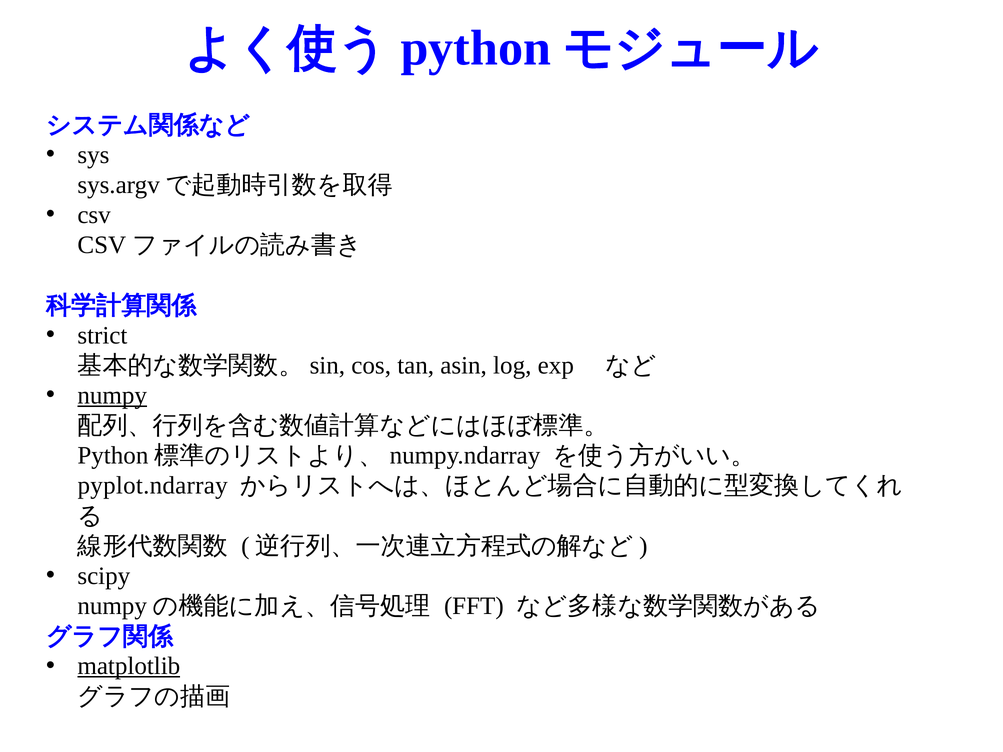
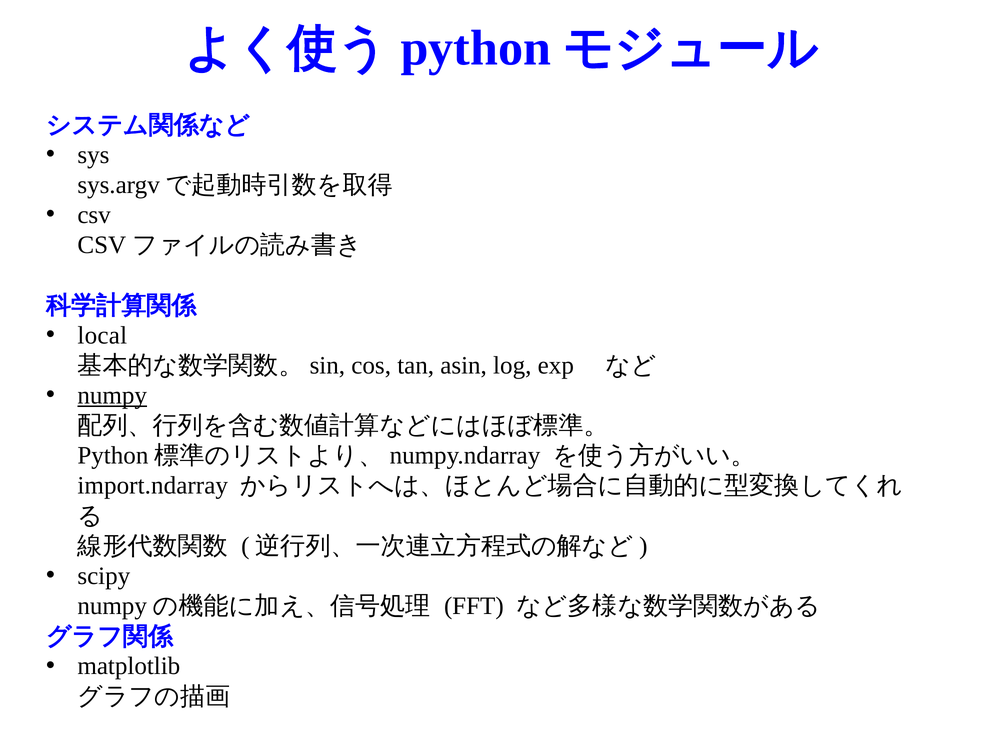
strict: strict -> local
pyplot.ndarray: pyplot.ndarray -> import.ndarray
matplotlib underline: present -> none
